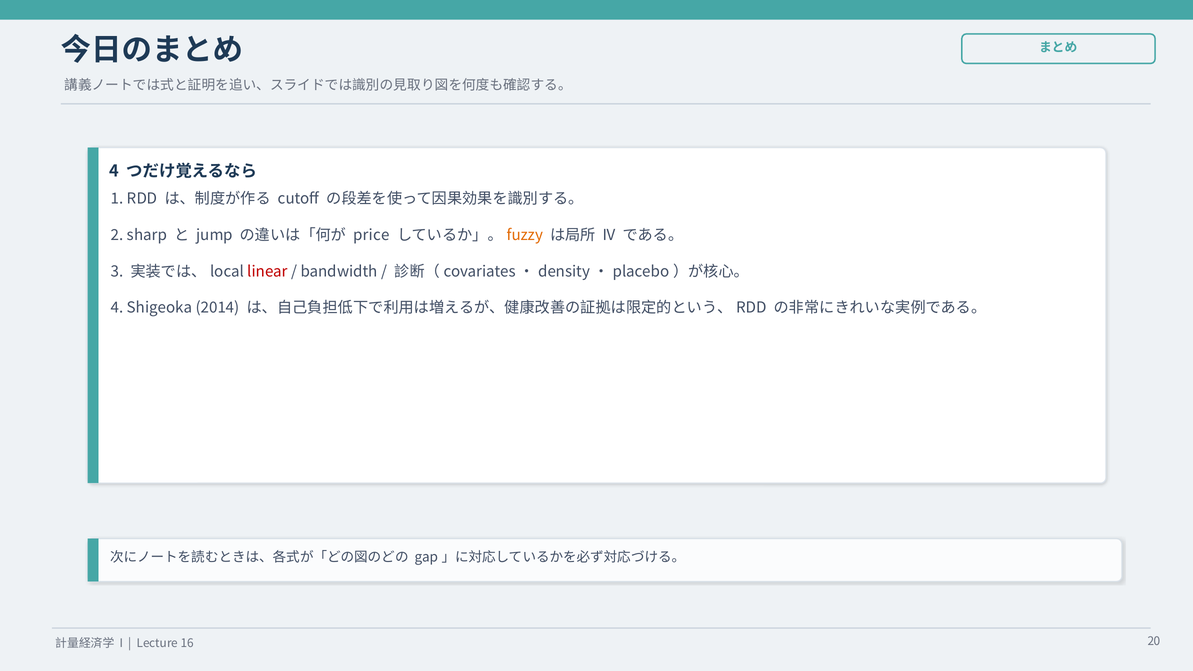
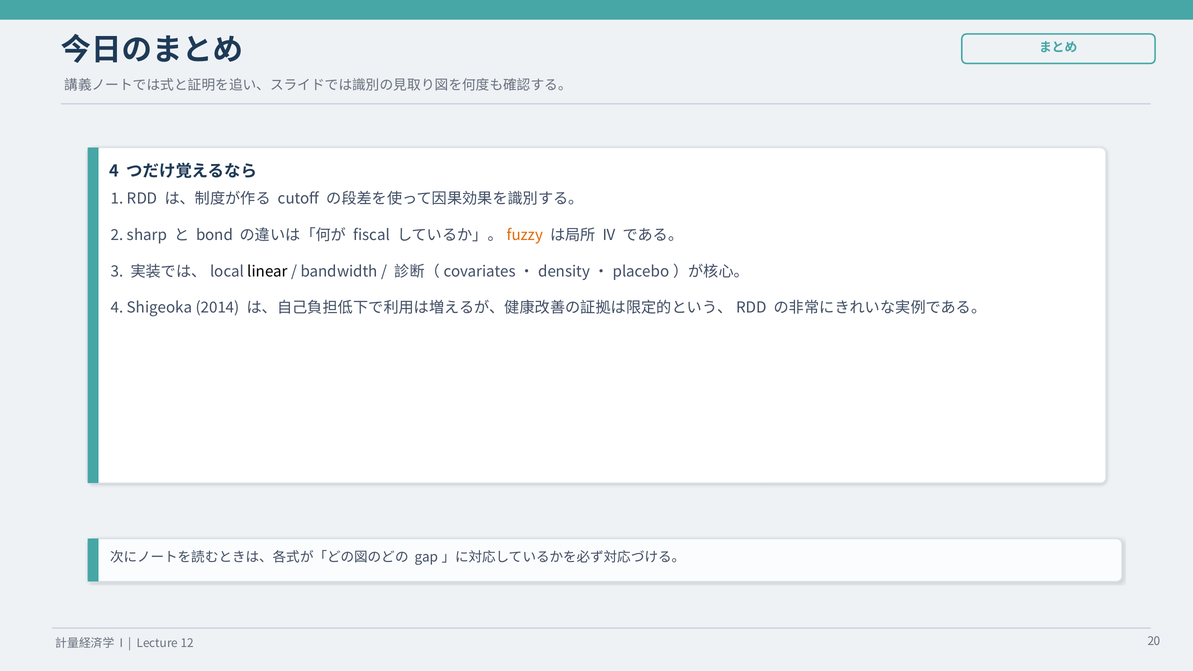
jump: jump -> bond
price: price -> fiscal
linear colour: red -> black
16: 16 -> 12
